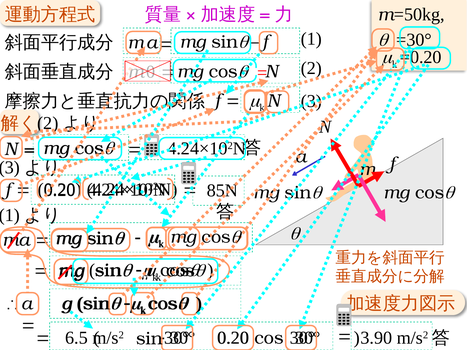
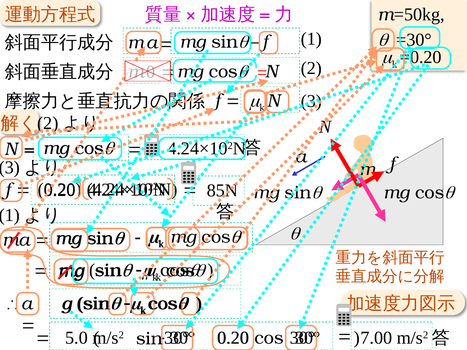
6.5: 6.5 -> 5.0
3.90: 3.90 -> 7.00
